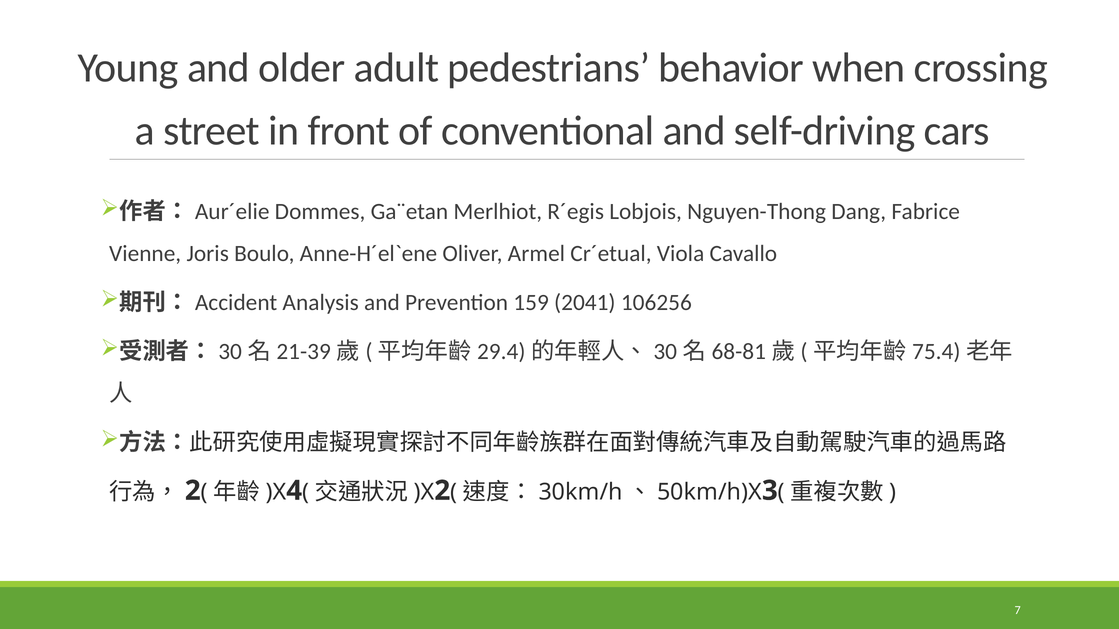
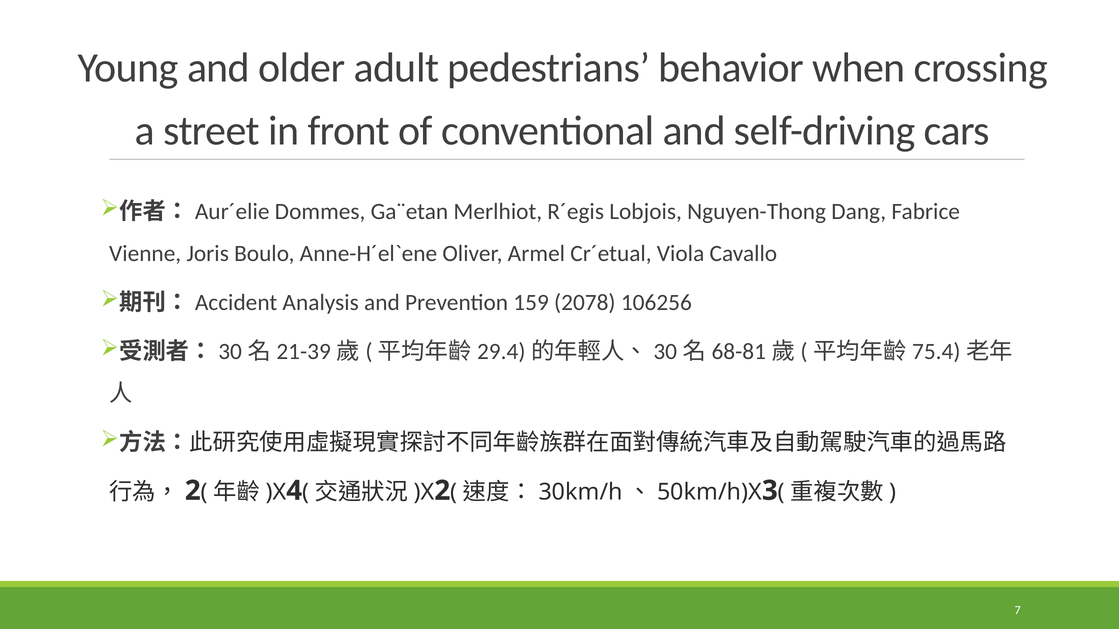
2041: 2041 -> 2078
